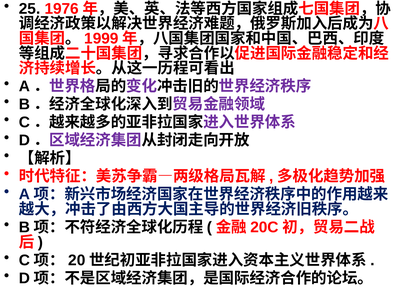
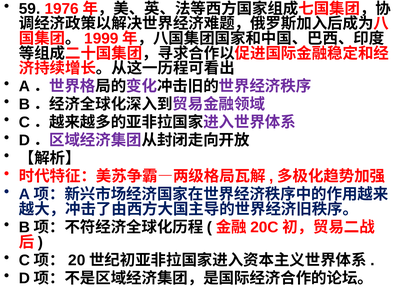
25: 25 -> 59
